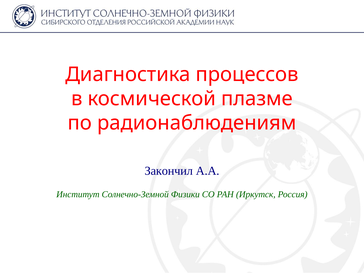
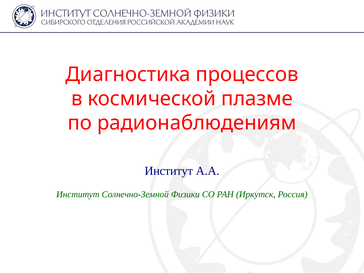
Закончил at (169, 171): Закончил -> Институт
